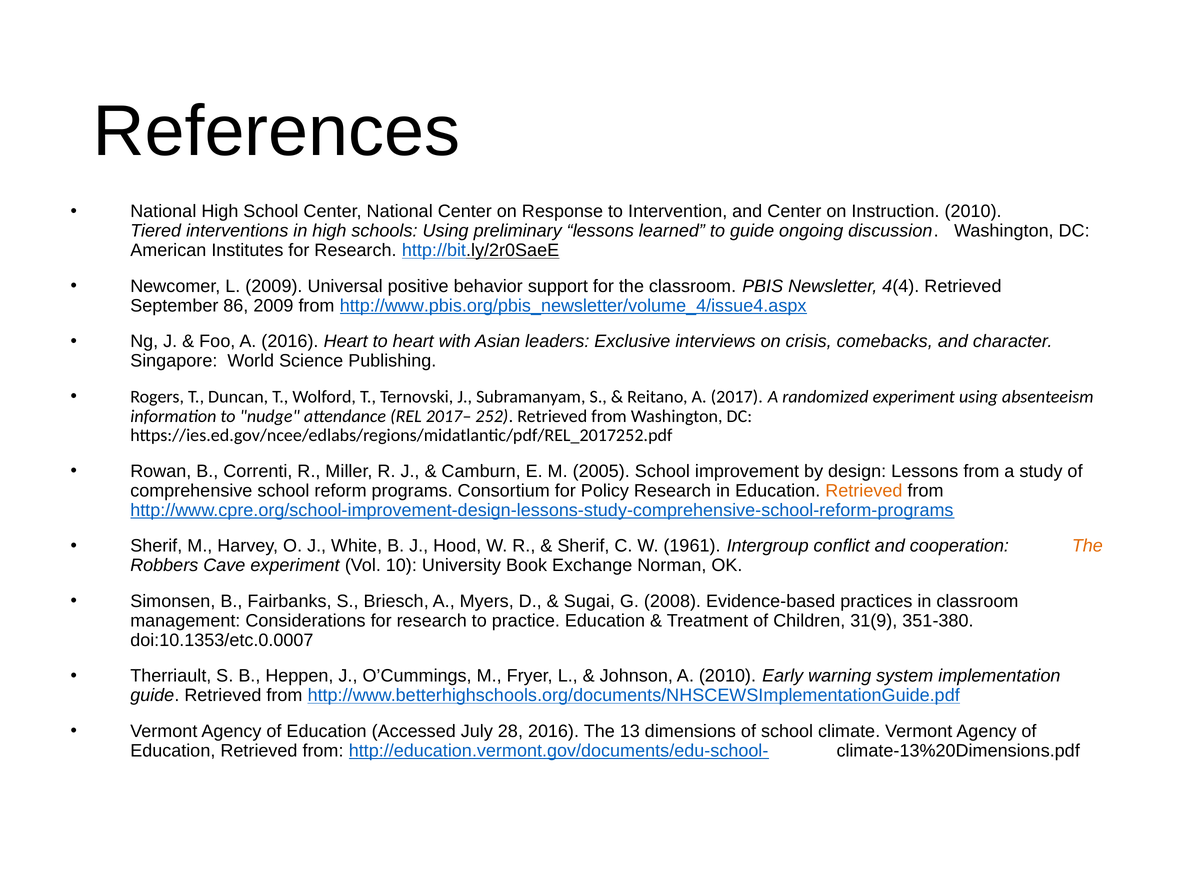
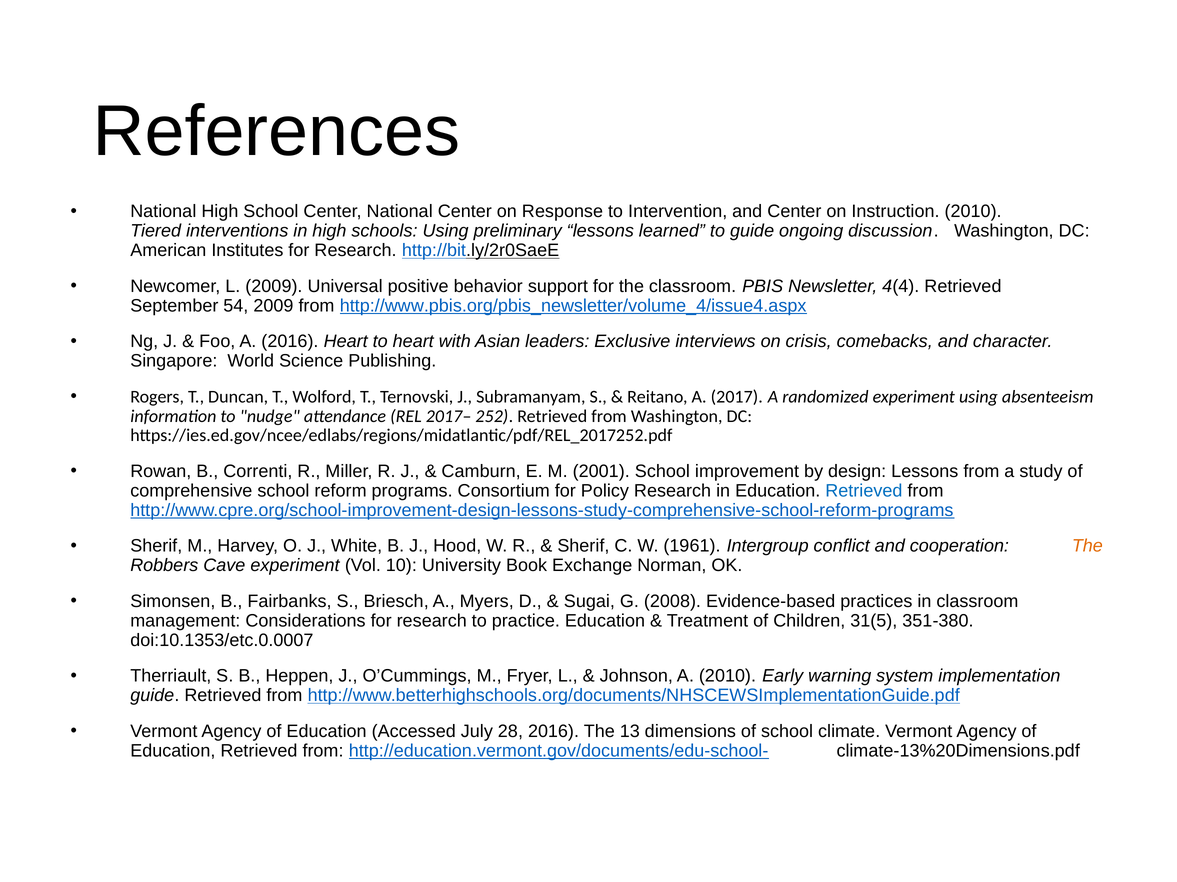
86: 86 -> 54
2005: 2005 -> 2001
Retrieved at (864, 491) colour: orange -> blue
31(9: 31(9 -> 31(5
